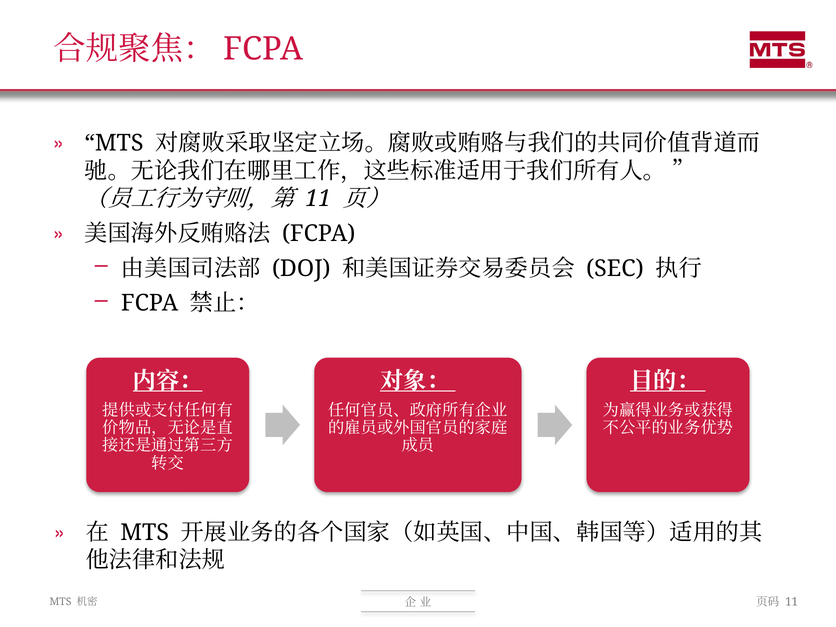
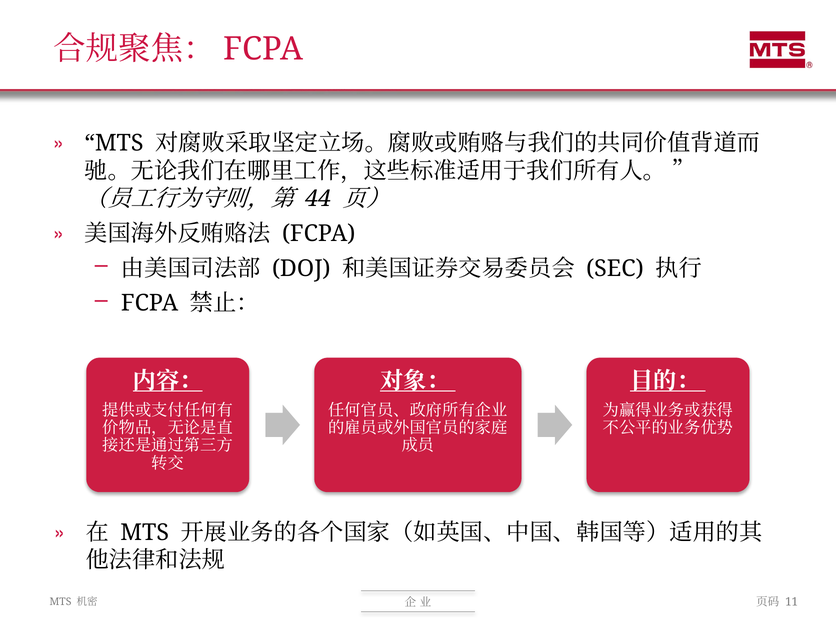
11 at (318, 199): 11 -> 44
